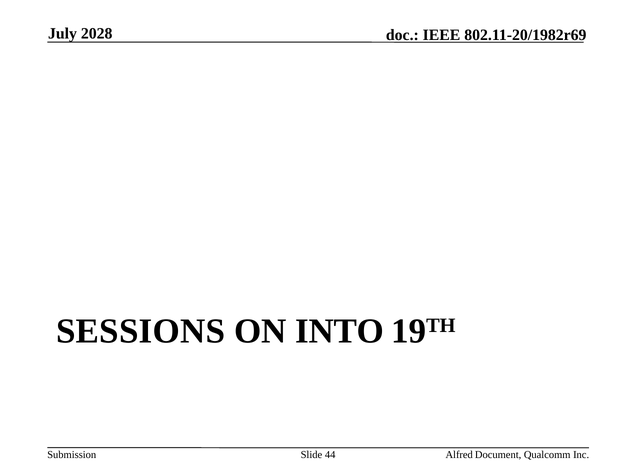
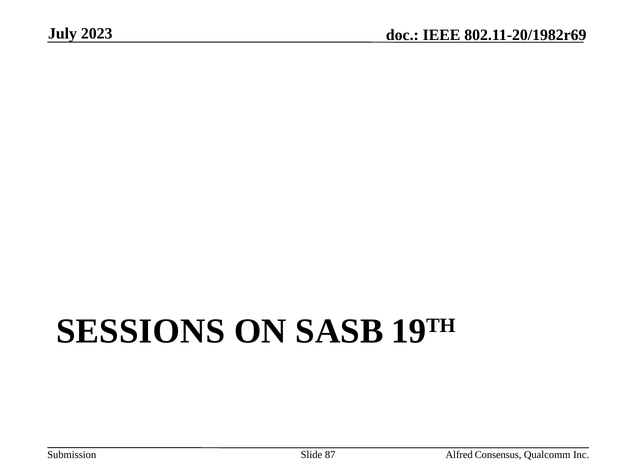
2028: 2028 -> 2023
INTO: INTO -> SASB
44: 44 -> 87
Document: Document -> Consensus
